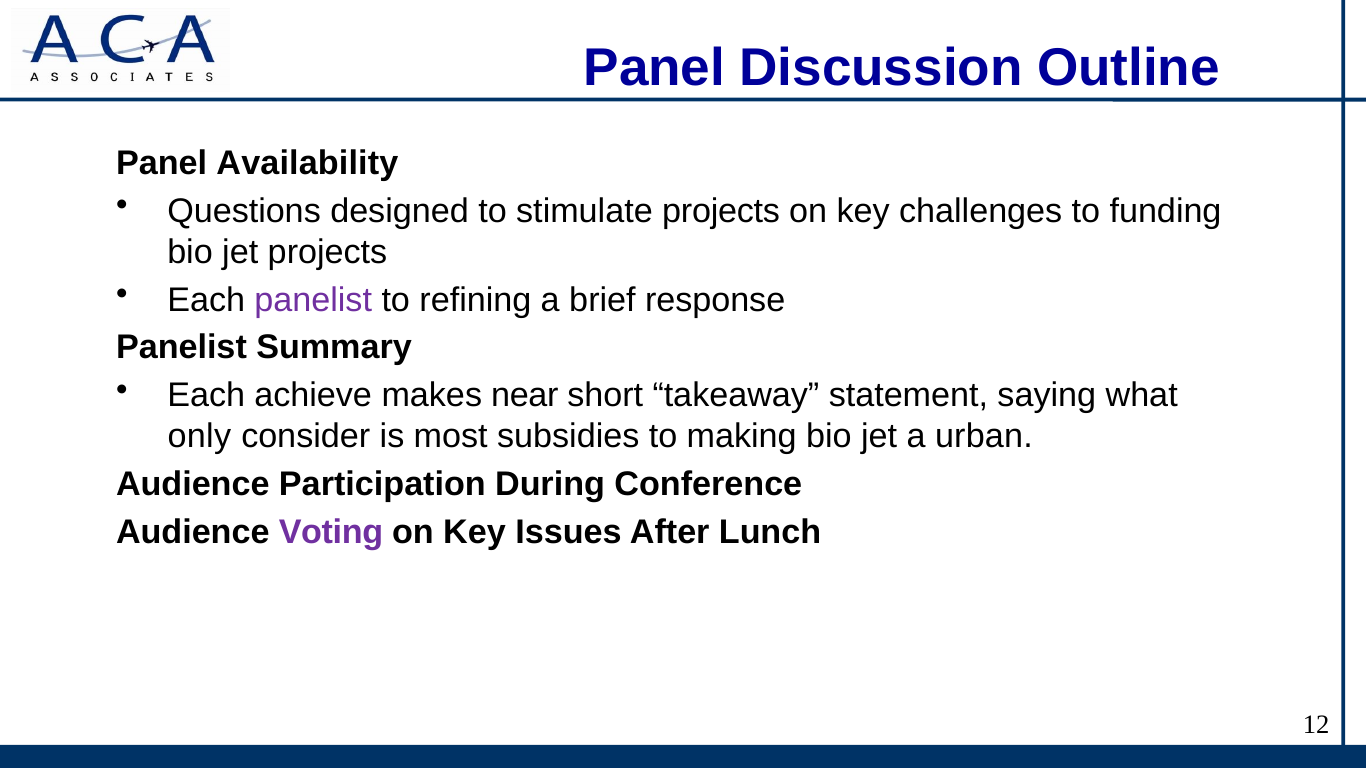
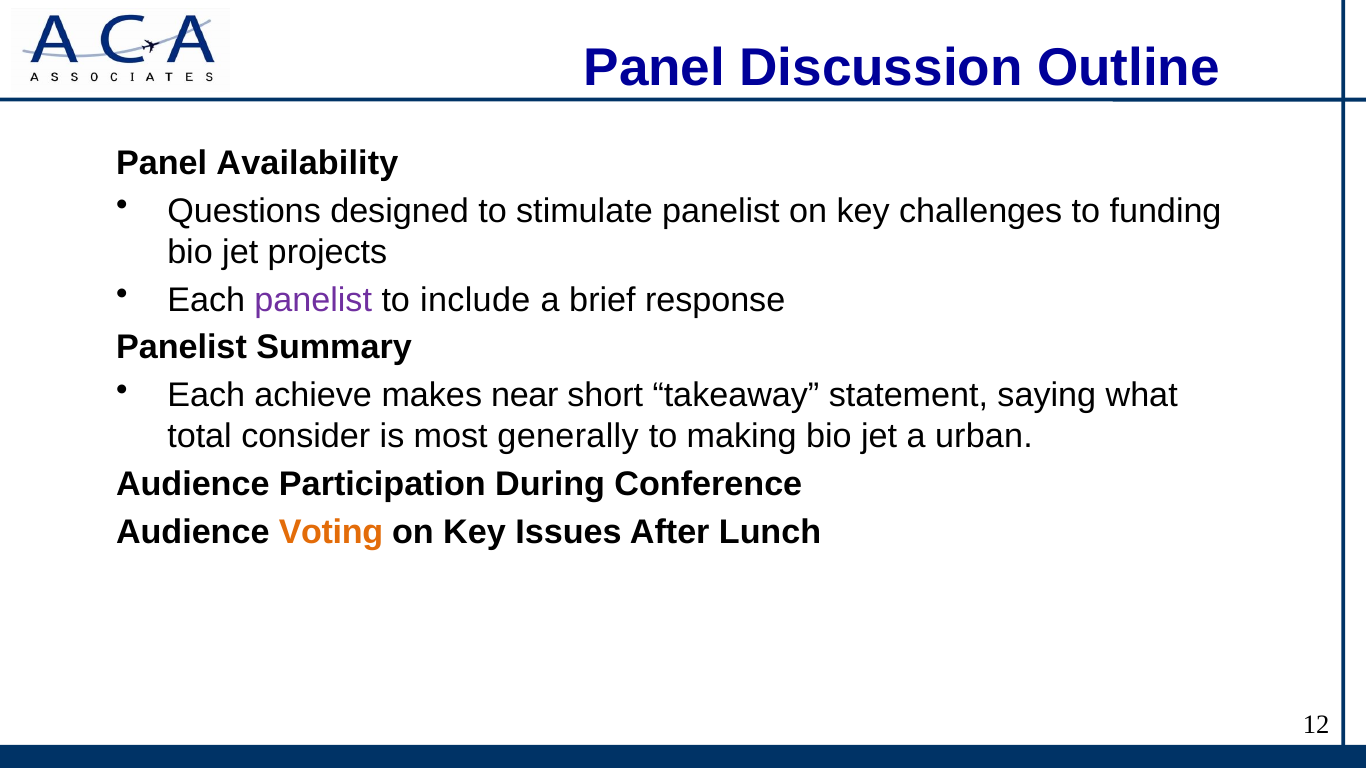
stimulate projects: projects -> panelist
refining: refining -> include
only: only -> total
subsidies: subsidies -> generally
Voting colour: purple -> orange
